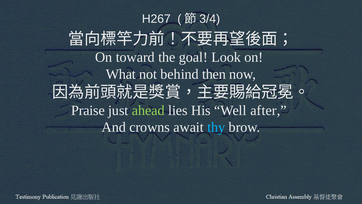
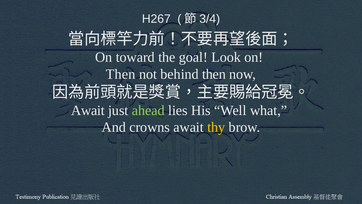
What at (121, 74): What -> Then
Praise at (88, 110): Praise -> Await
after: after -> what
thy colour: light blue -> yellow
